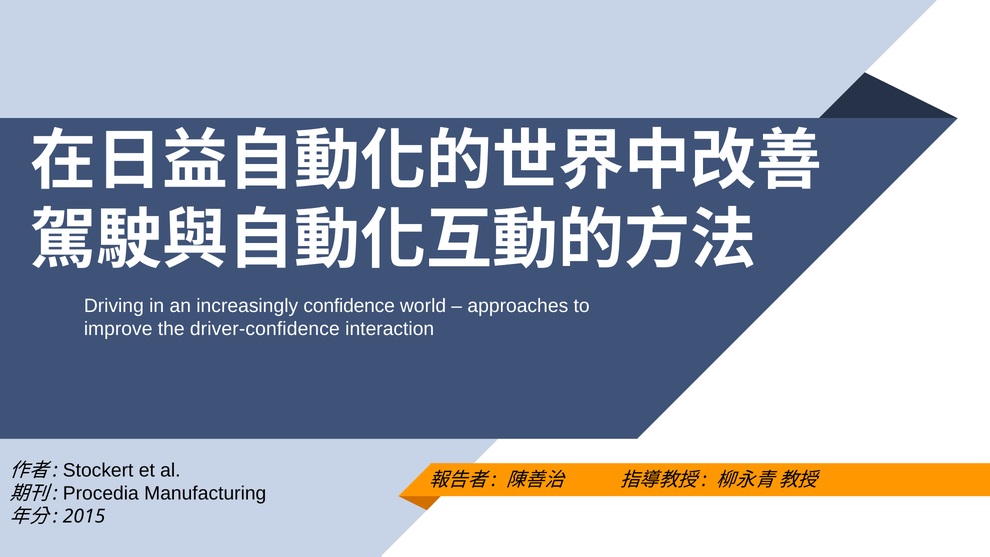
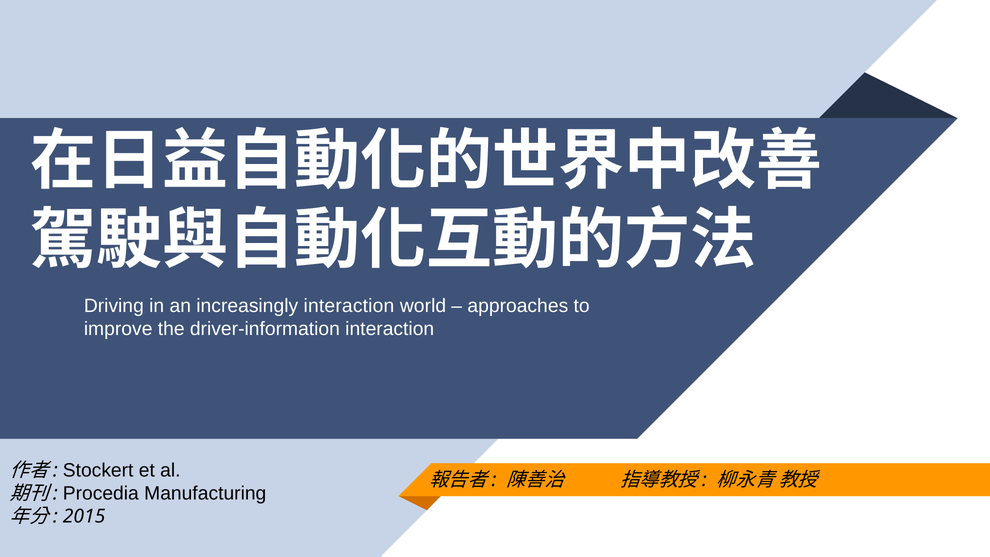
increasingly confidence: confidence -> interaction
driver-confidence: driver-confidence -> driver-information
